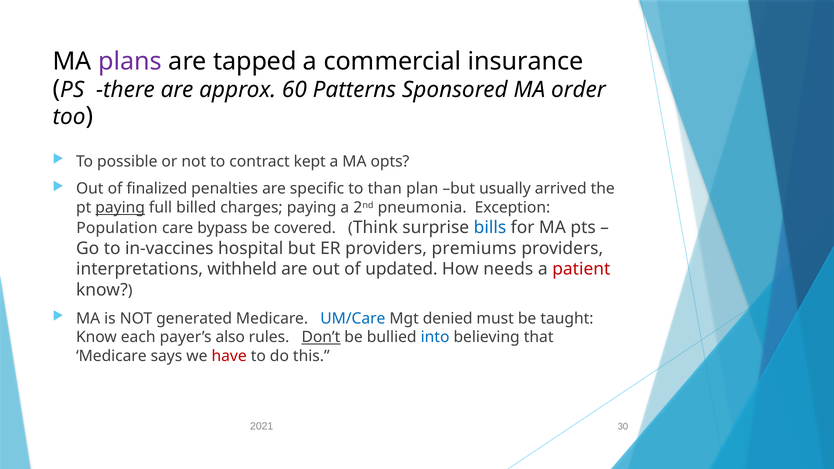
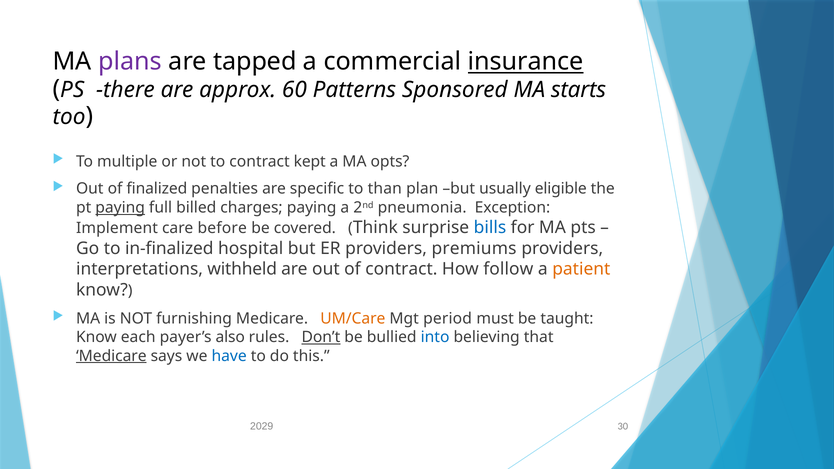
insurance underline: none -> present
order: order -> starts
possible: possible -> multiple
arrived: arrived -> eligible
Population: Population -> Implement
bypass: bypass -> before
in-vaccines: in-vaccines -> in-finalized
of updated: updated -> contract
needs: needs -> follow
patient colour: red -> orange
generated: generated -> furnishing
UM/Care colour: blue -> orange
denied: denied -> period
Medicare at (111, 356) underline: none -> present
have colour: red -> blue
2021: 2021 -> 2029
